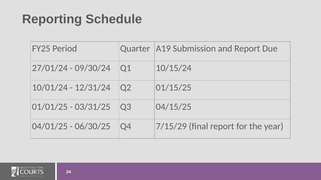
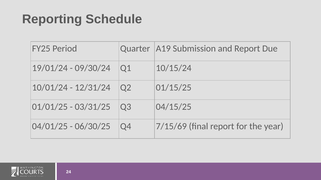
27/01/24: 27/01/24 -> 19/01/24
7/15/29: 7/15/29 -> 7/15/69
